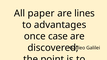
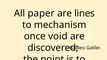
advantages: advantages -> mechanism
case: case -> void
